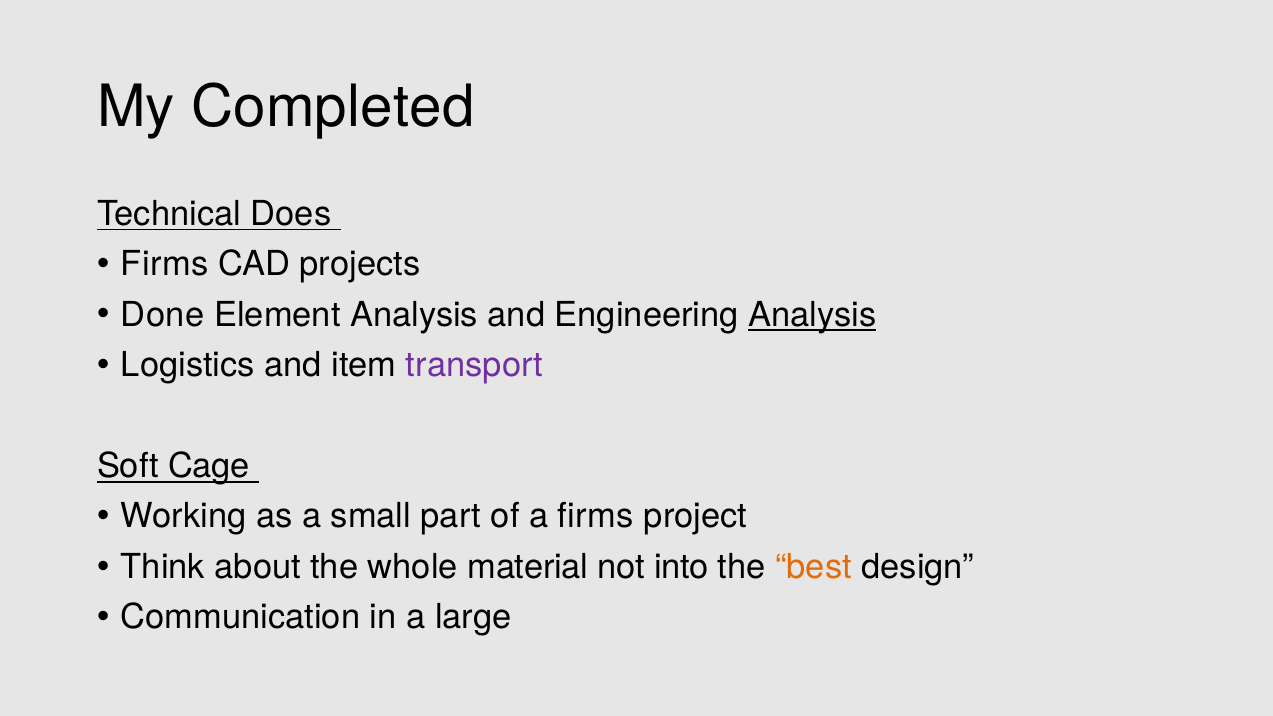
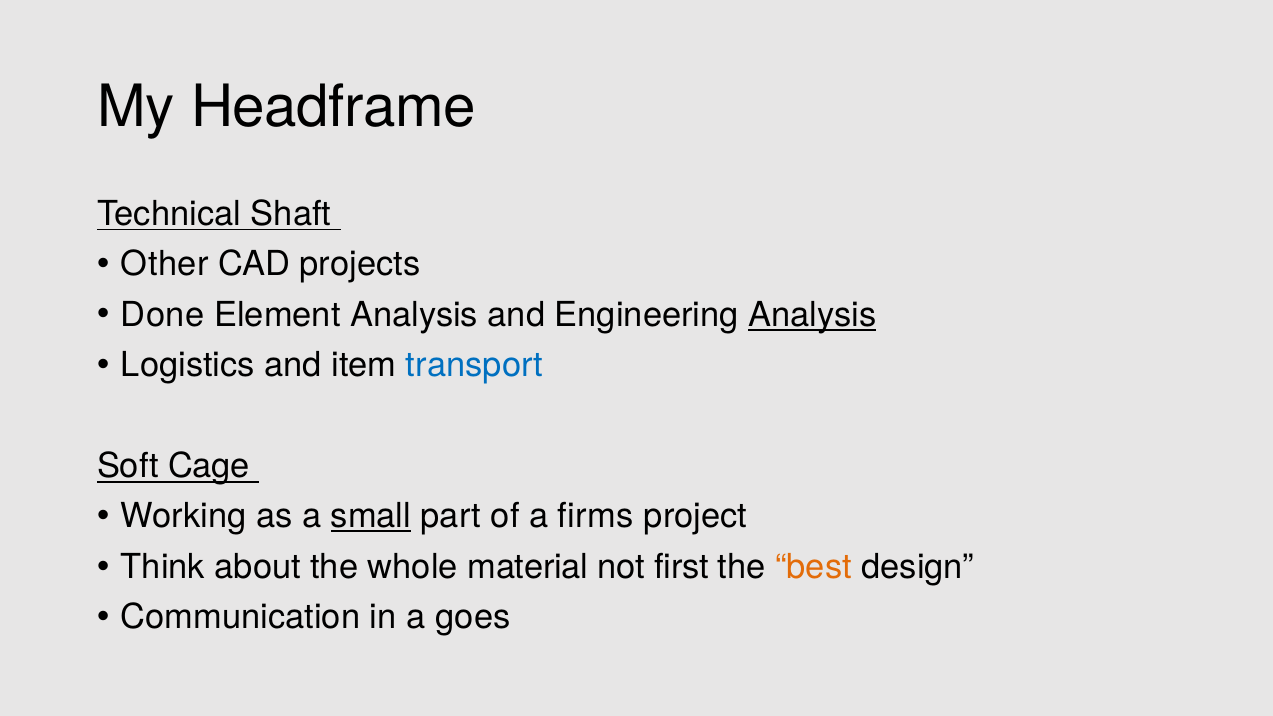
Completed: Completed -> Headframe
Does: Does -> Shaft
Firms at (165, 264): Firms -> Other
transport colour: purple -> blue
small underline: none -> present
into: into -> first
large: large -> goes
